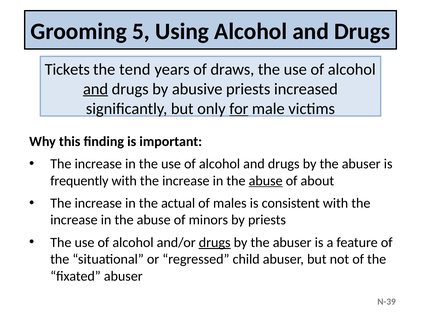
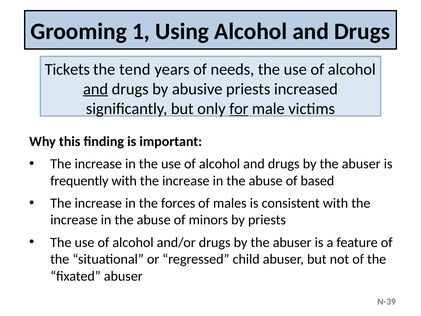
5: 5 -> 1
draws: draws -> needs
abuse at (266, 181) underline: present -> none
about: about -> based
actual: actual -> forces
drugs at (215, 242) underline: present -> none
